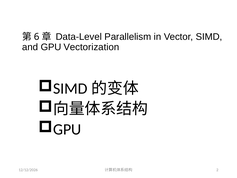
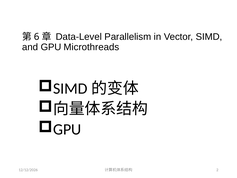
Vectorization: Vectorization -> Microthreads
